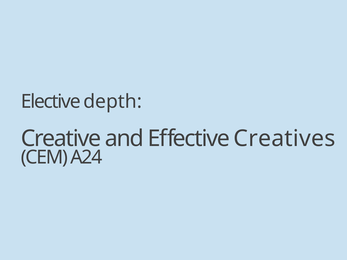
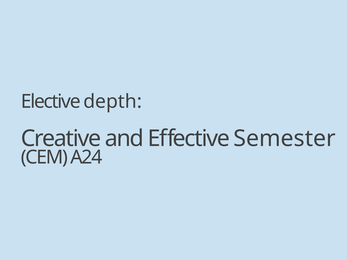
Creatives: Creatives -> Semester
